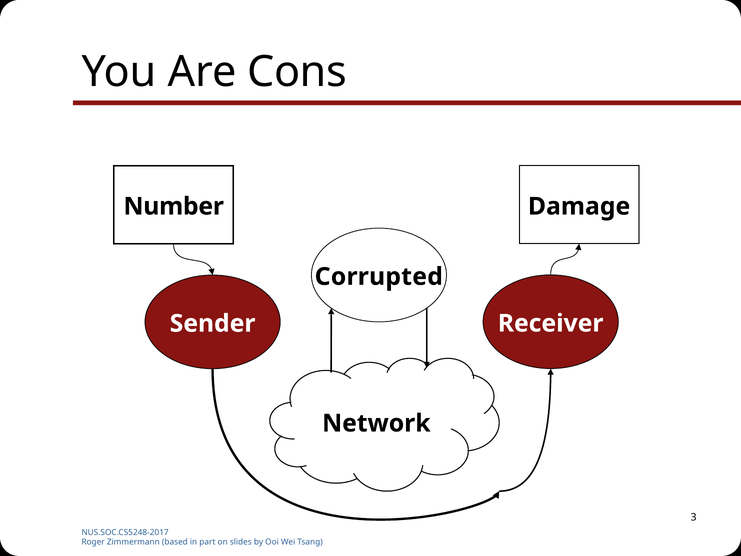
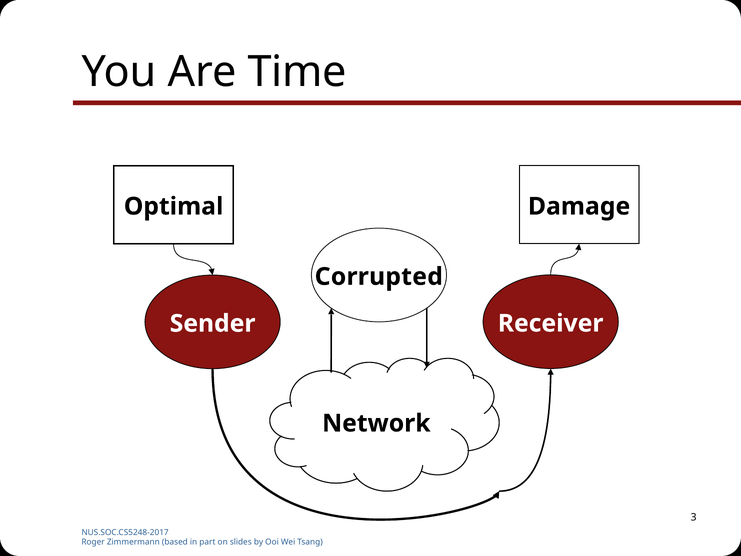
Cons: Cons -> Time
Number: Number -> Optimal
